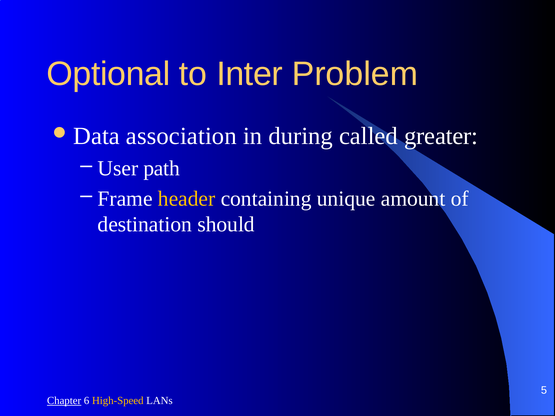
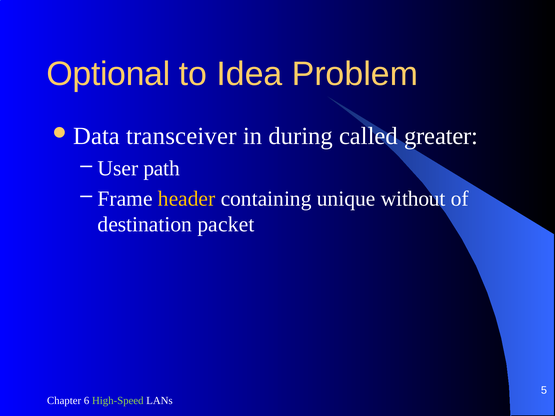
Inter: Inter -> Idea
association: association -> transceiver
amount: amount -> without
should: should -> packet
Chapter underline: present -> none
High-Speed colour: yellow -> light green
